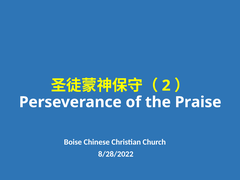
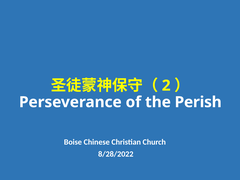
Praise: Praise -> Perish
